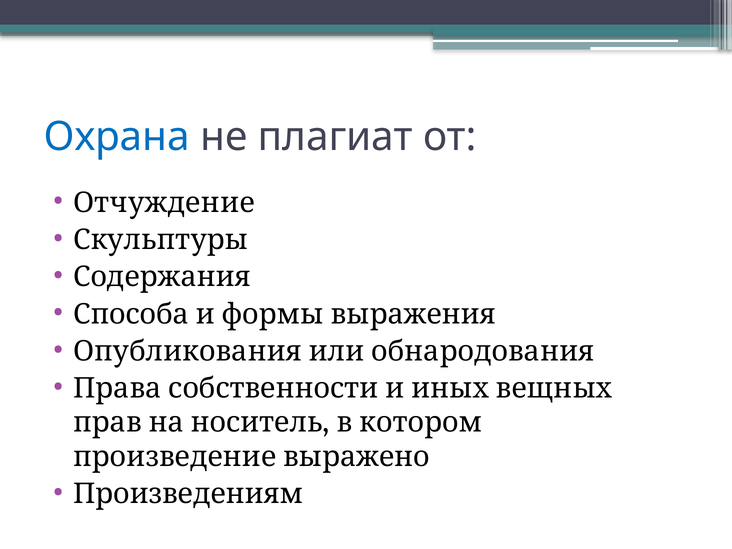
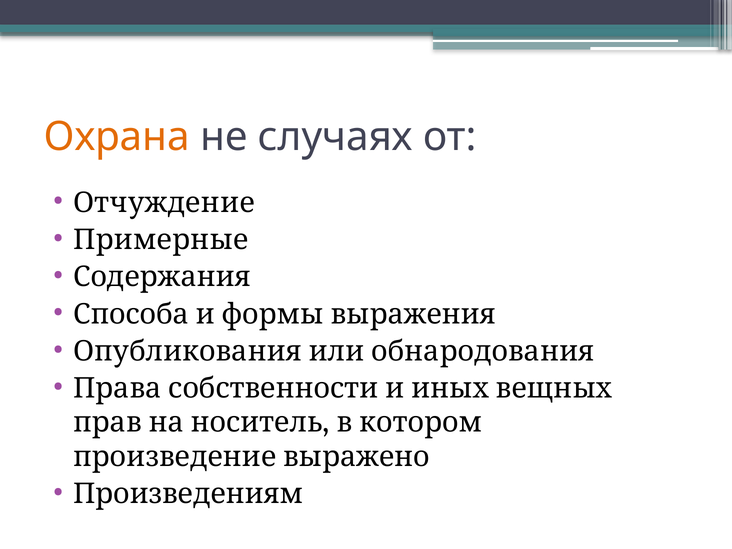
Охрана colour: blue -> orange
плагиат: плагиат -> случаях
Скульптуры: Скульптуры -> Примерные
